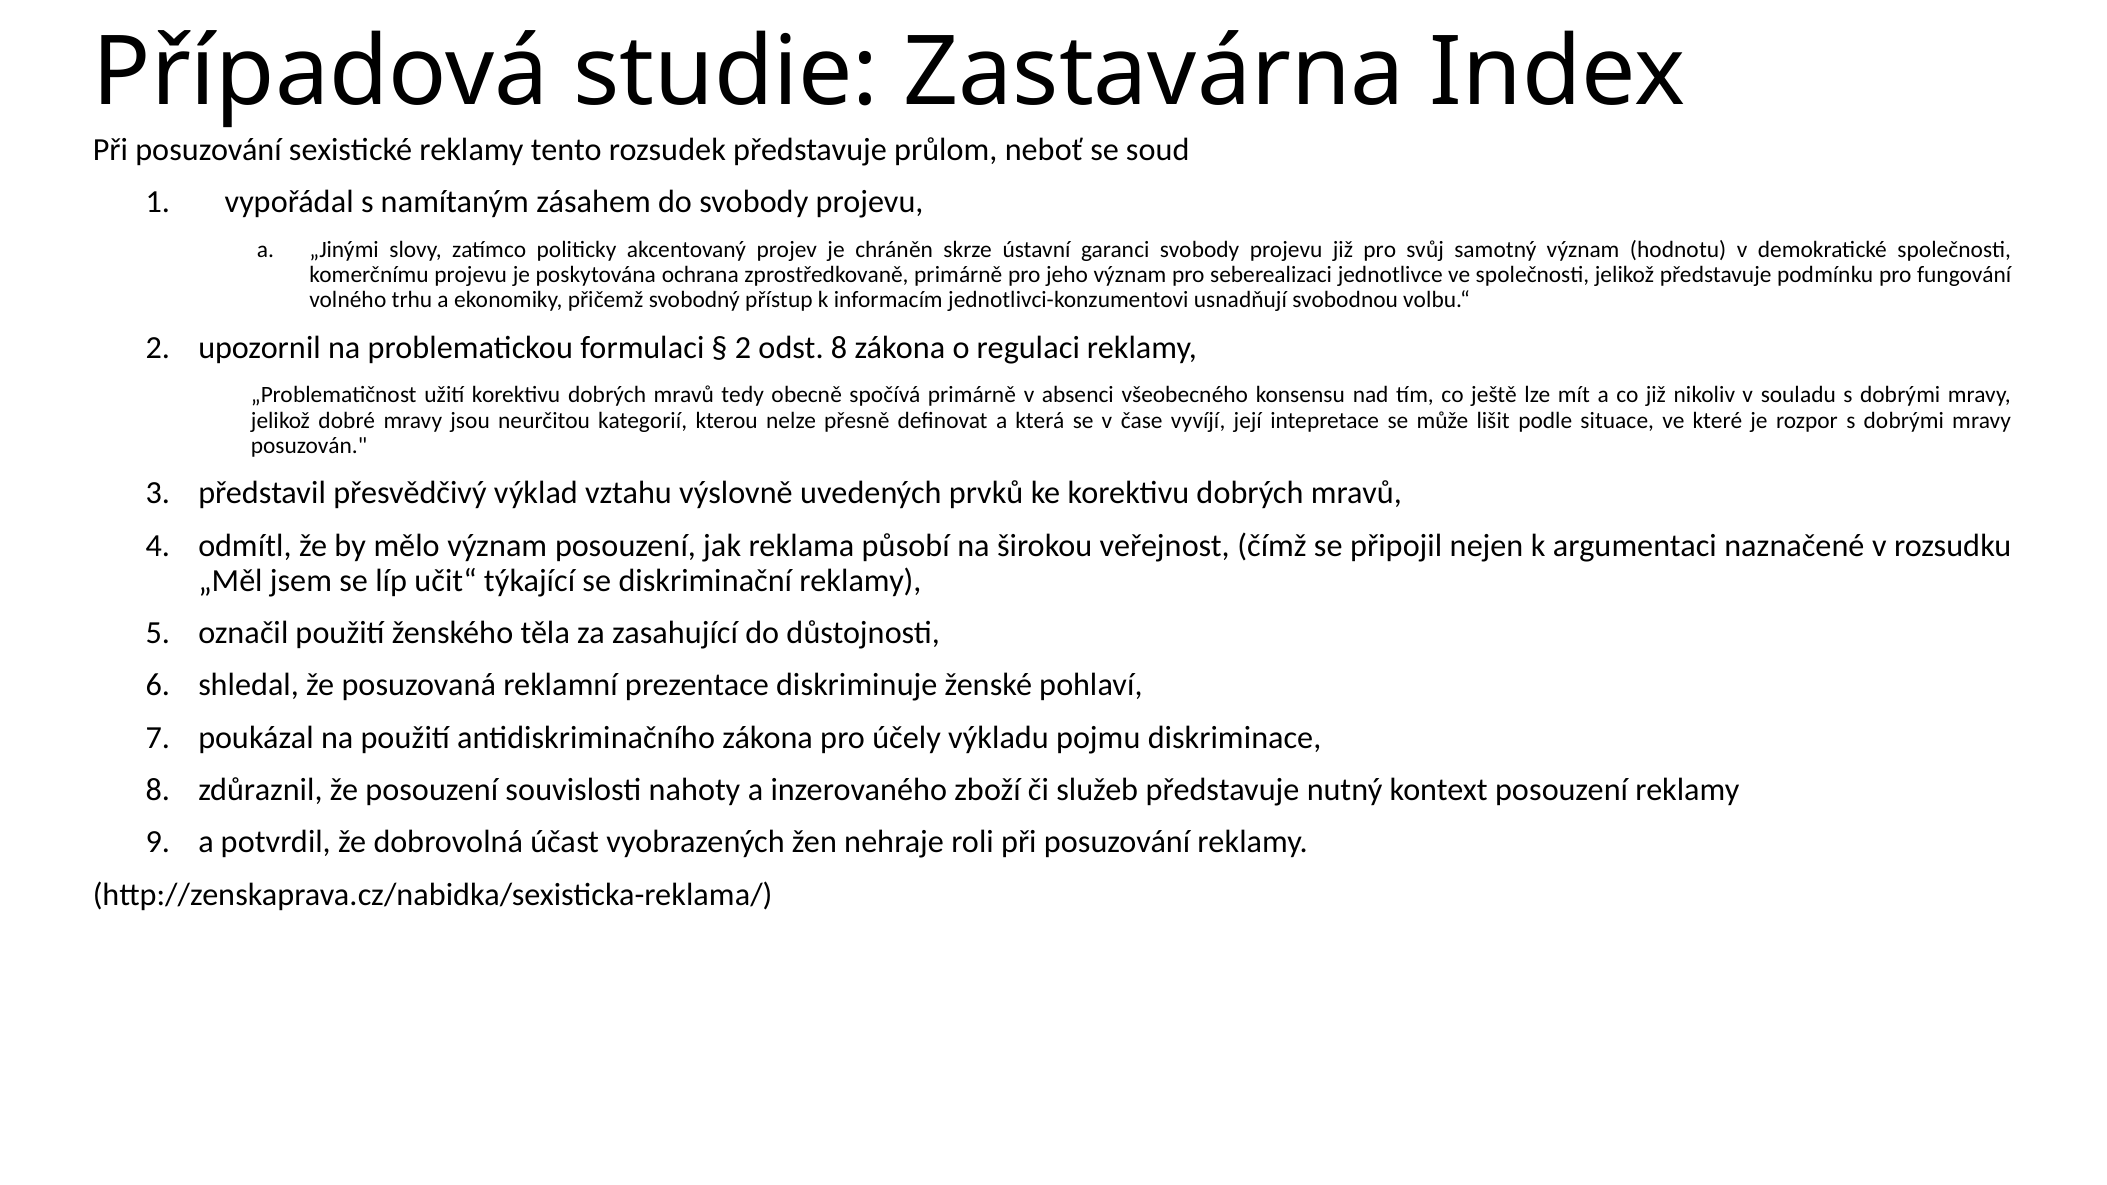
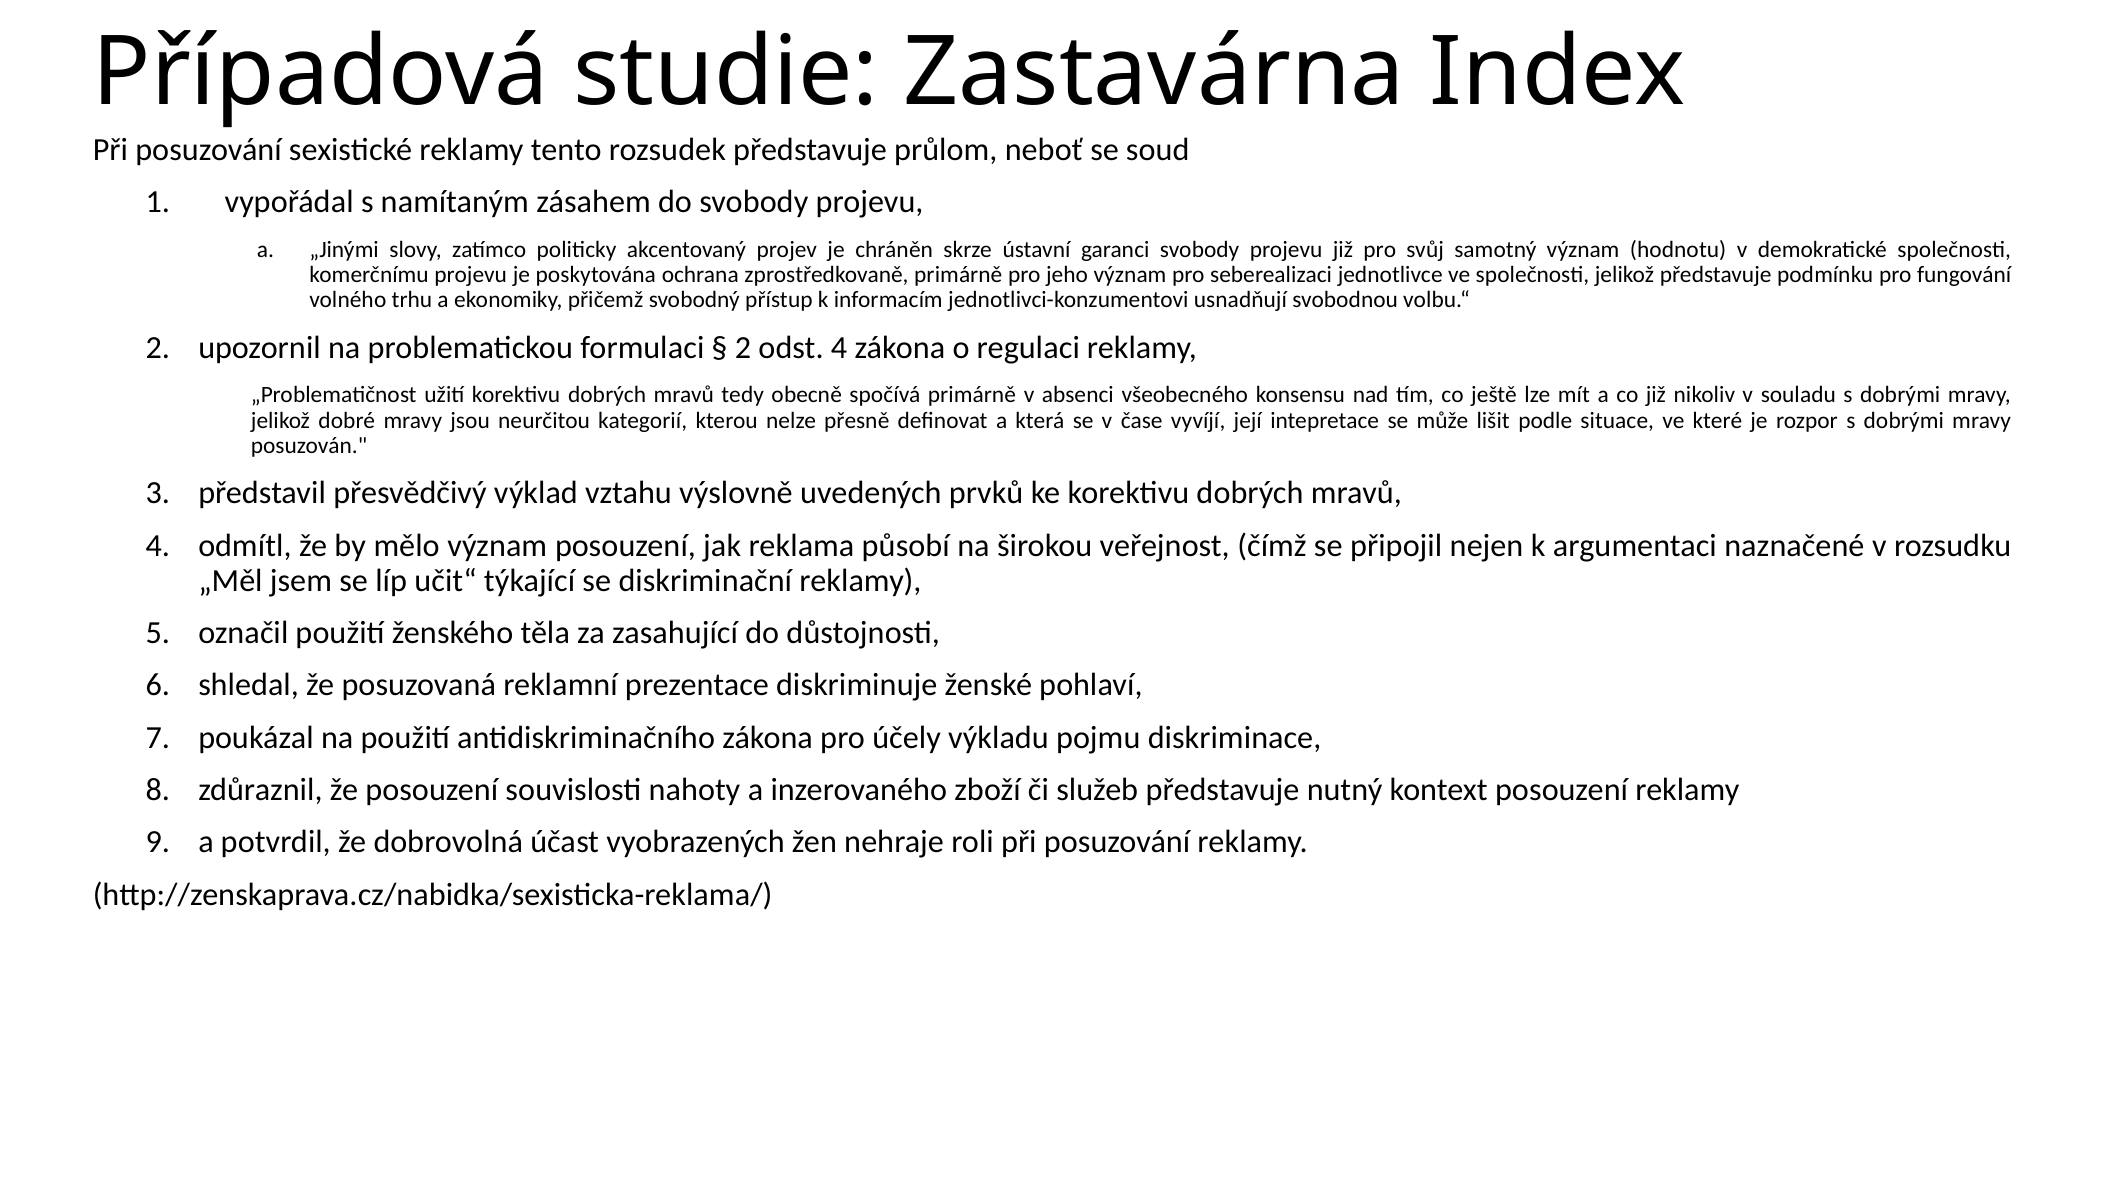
odst 8: 8 -> 4
